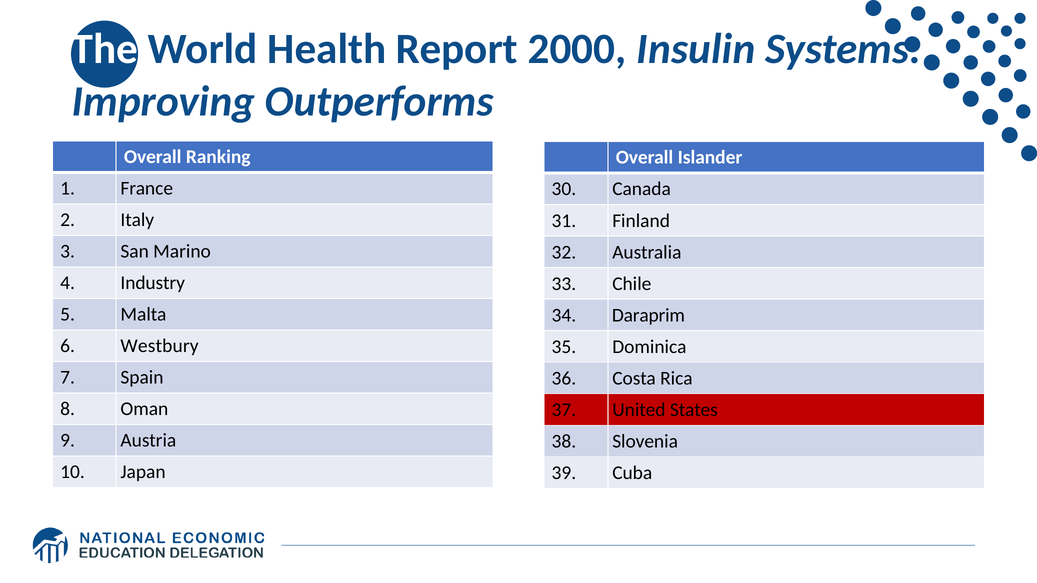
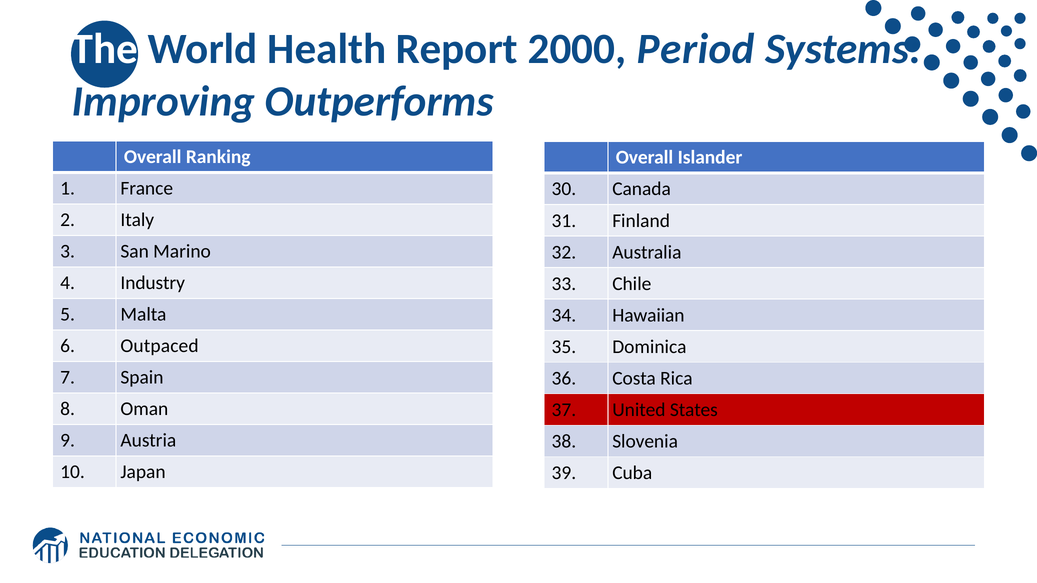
Insulin: Insulin -> Period
Daraprim: Daraprim -> Hawaiian
Westbury: Westbury -> Outpaced
